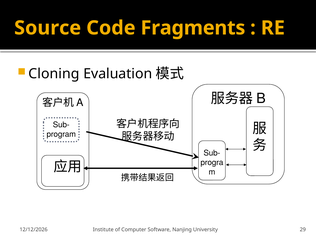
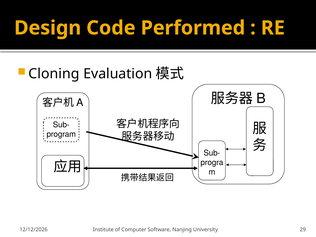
Source: Source -> Design
Fragments: Fragments -> Performed
